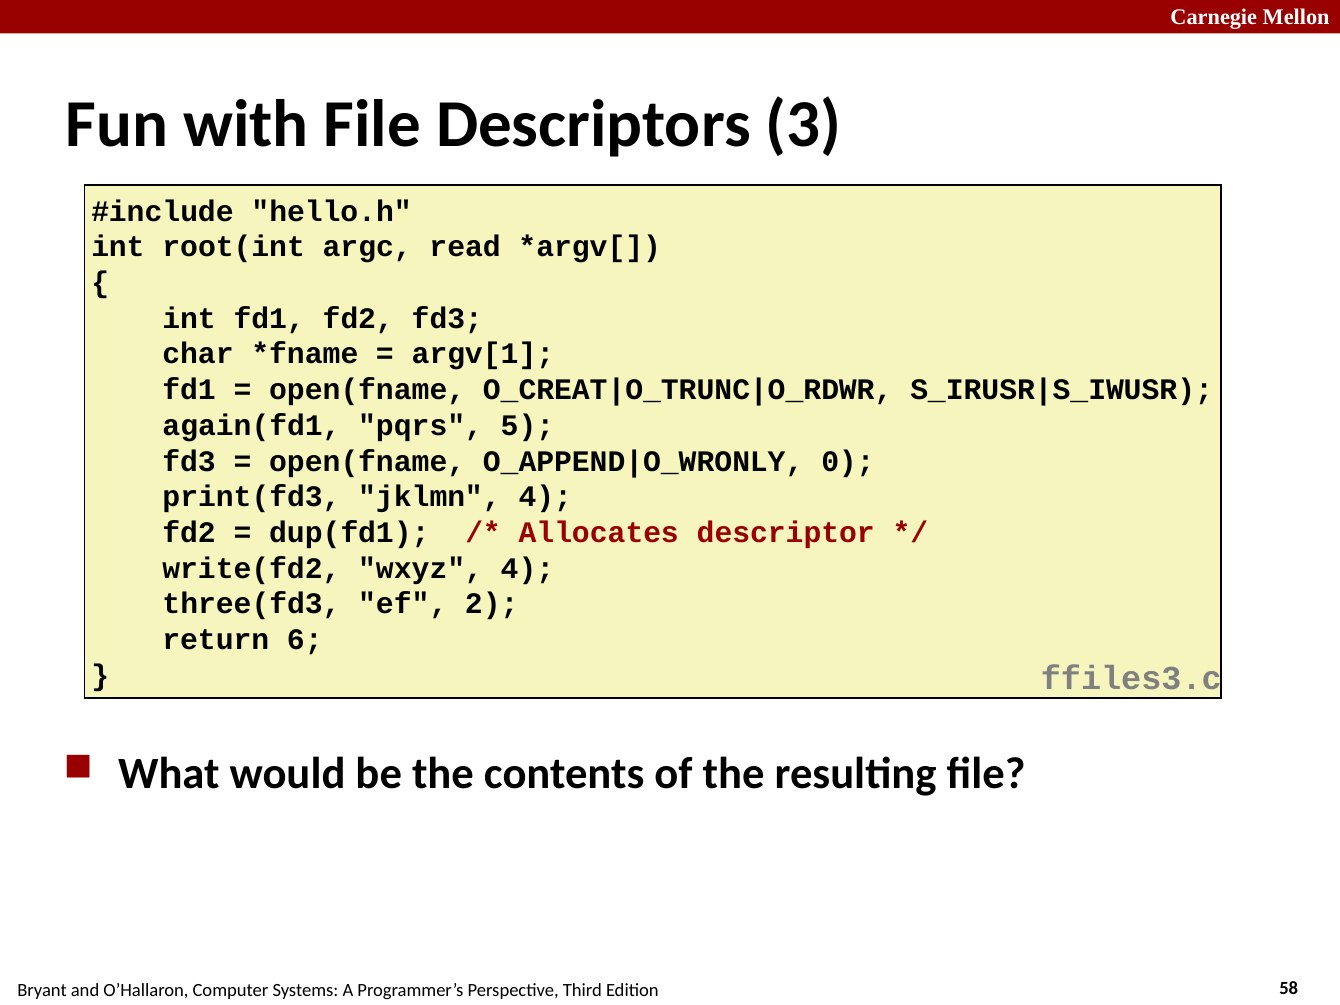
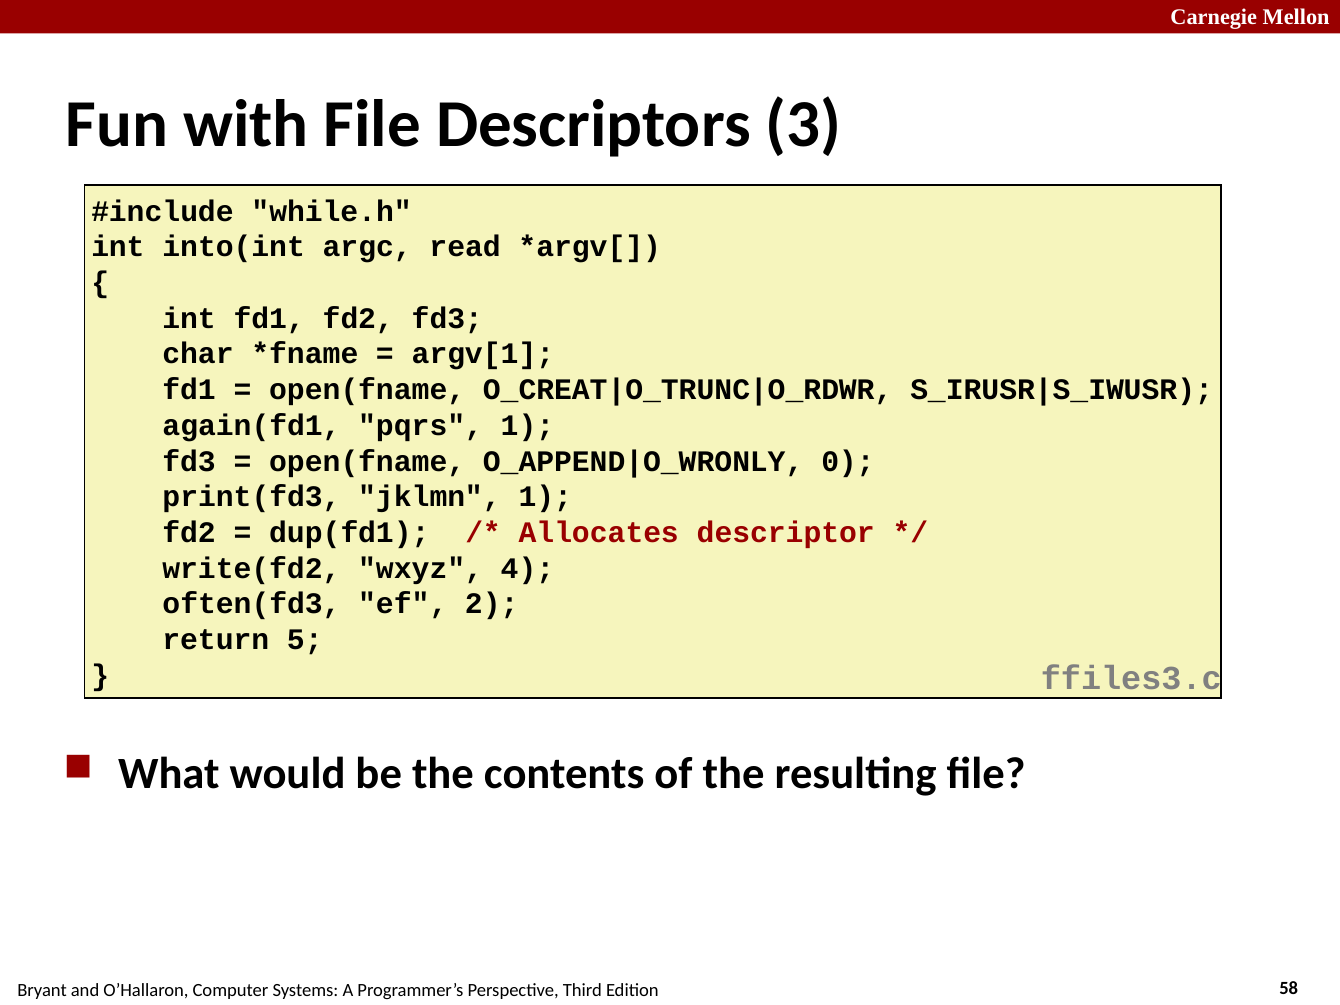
hello.h: hello.h -> while.h
root(int: root(int -> into(int
pqrs 5: 5 -> 1
jklmn 4: 4 -> 1
three(fd3: three(fd3 -> often(fd3
6: 6 -> 5
